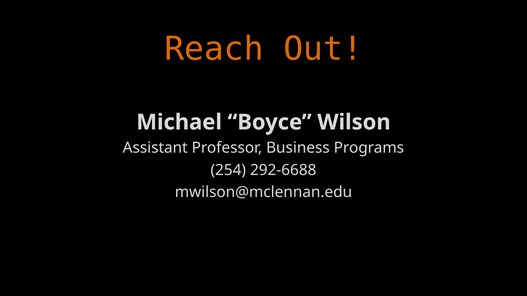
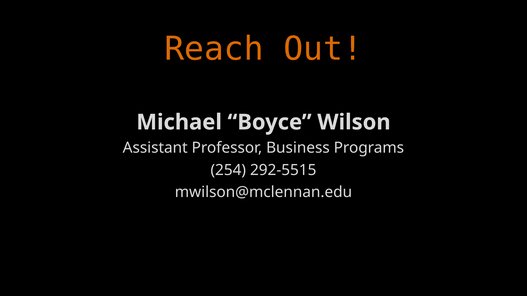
292-6688: 292-6688 -> 292-5515
